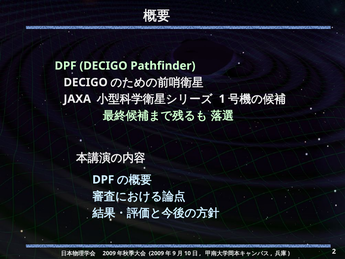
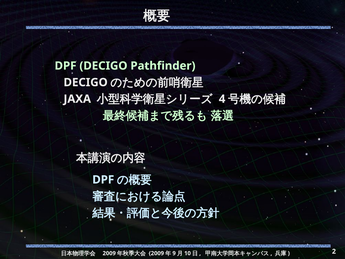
1: 1 -> 4
